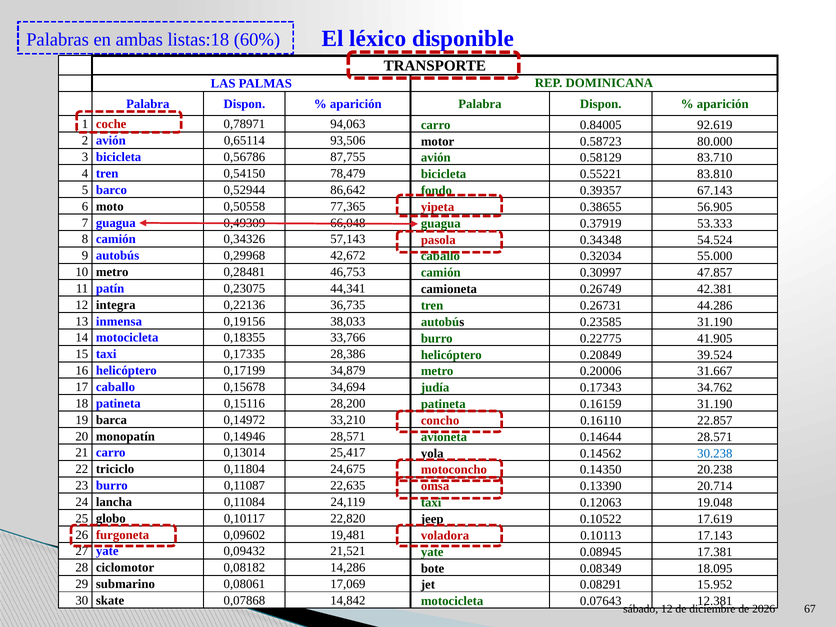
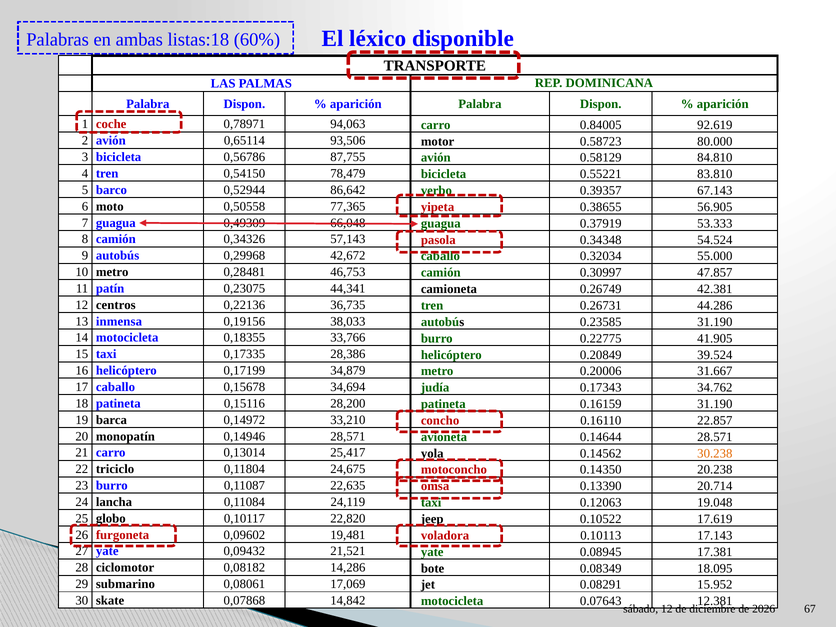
83.710: 83.710 -> 84.810
fondo: fondo -> verbo
integra: integra -> centros
30.238 colour: blue -> orange
